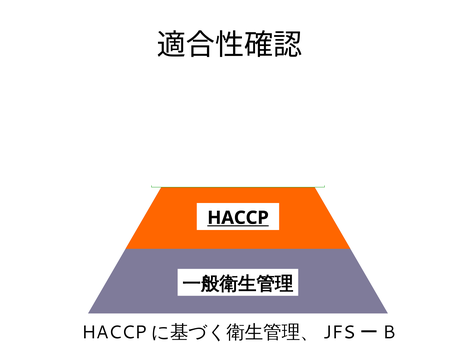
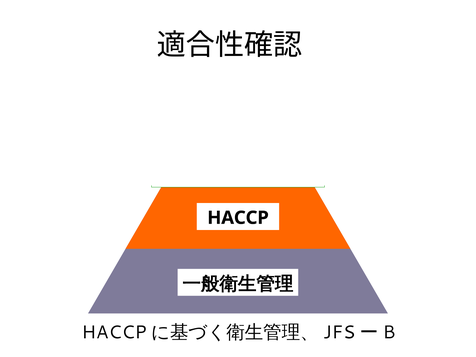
HACCP underline: present -> none
